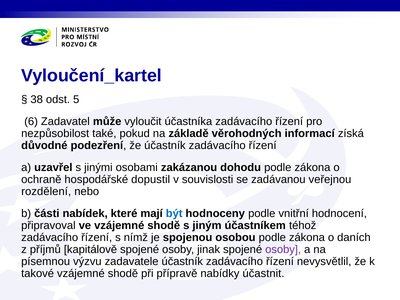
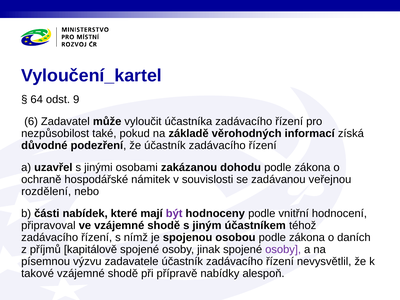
38: 38 -> 64
5: 5 -> 9
dopustil: dopustil -> námitek
být colour: blue -> purple
účastnit: účastnit -> alespoň
